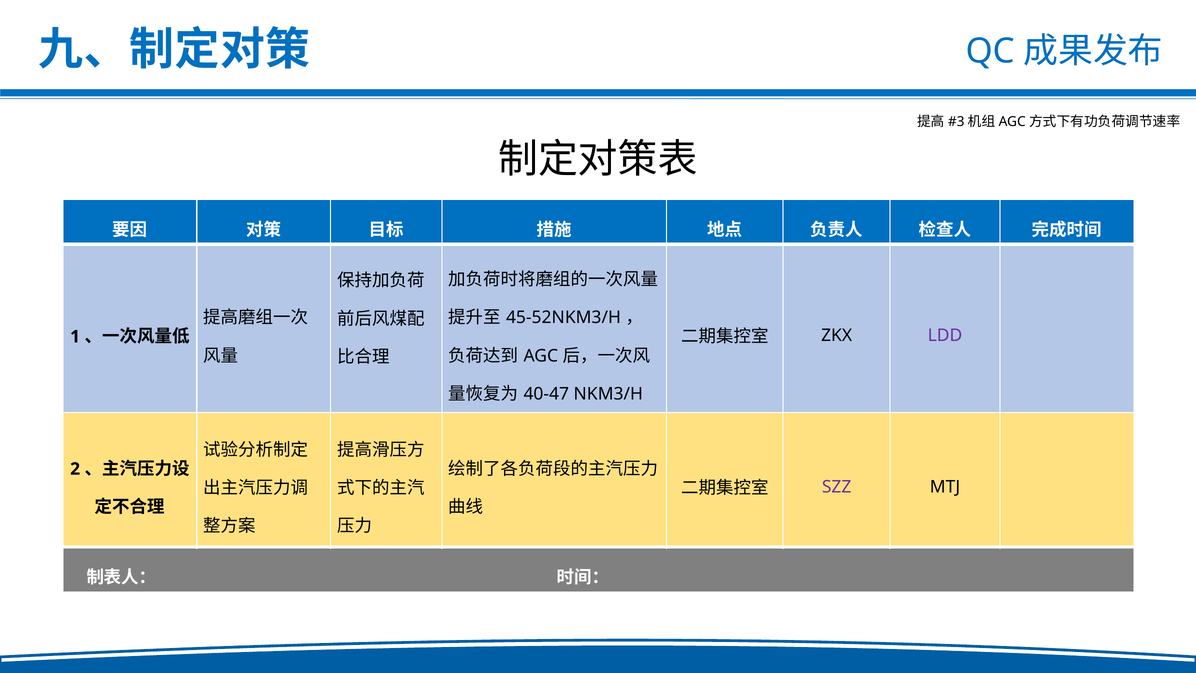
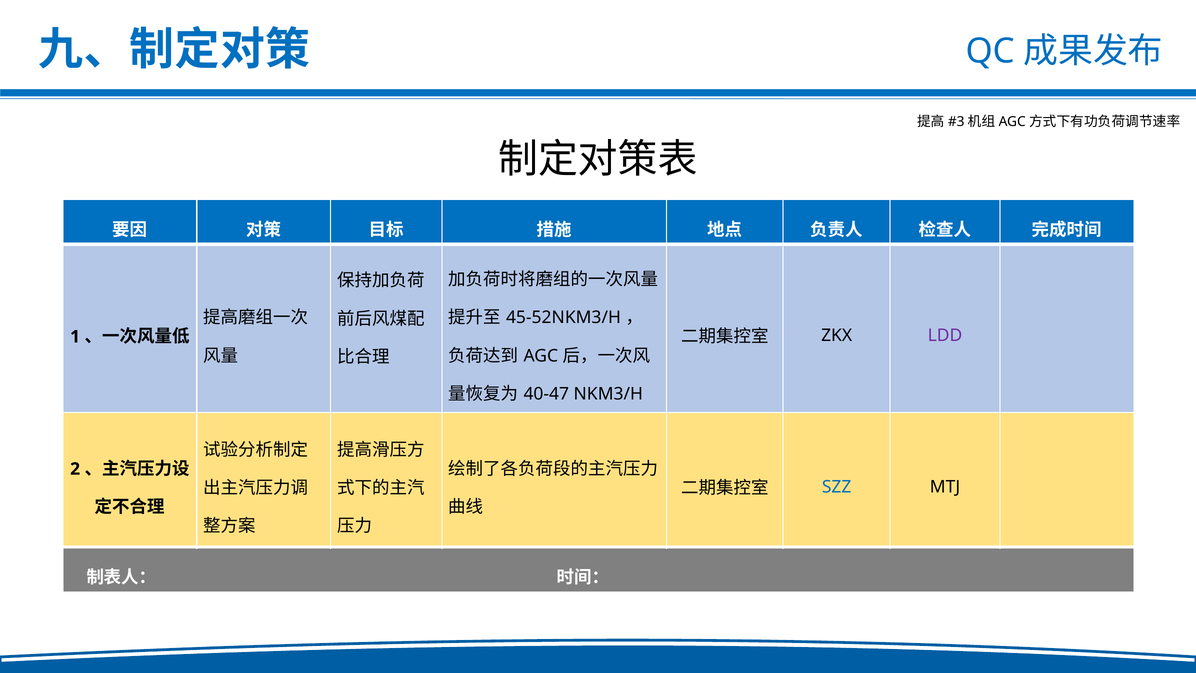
SZZ colour: purple -> blue
